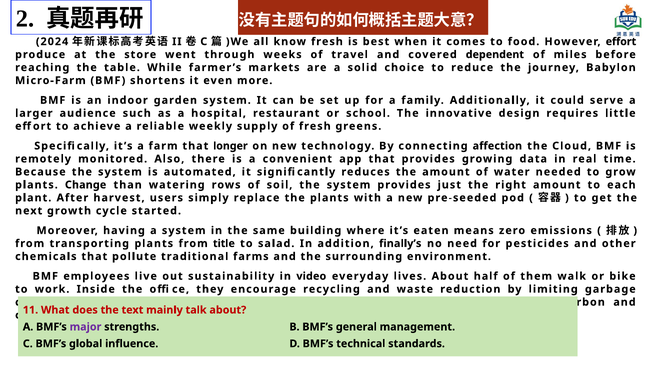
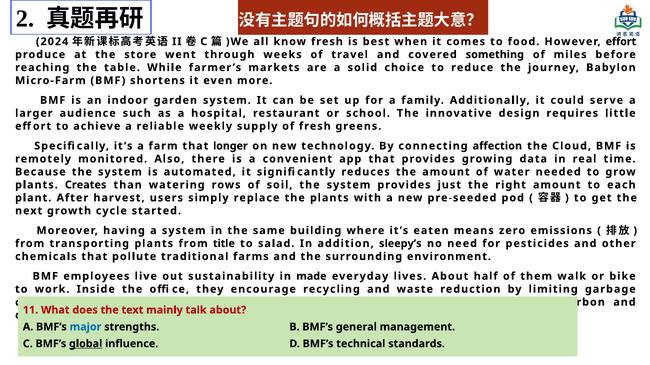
dependent: dependent -> something
Change: Change -> Creates
finally’s: finally’s -> sleepy’s
video: video -> made
major colour: purple -> blue
global underline: none -> present
